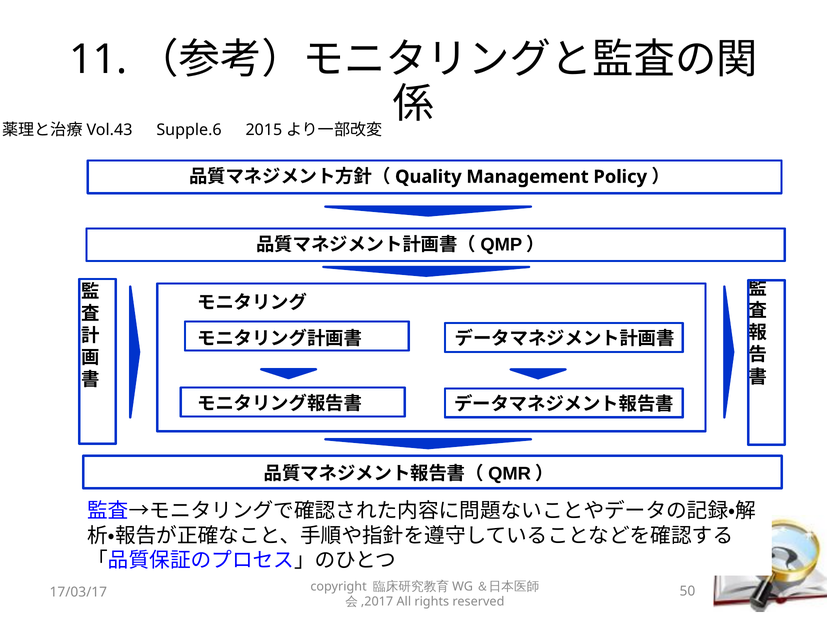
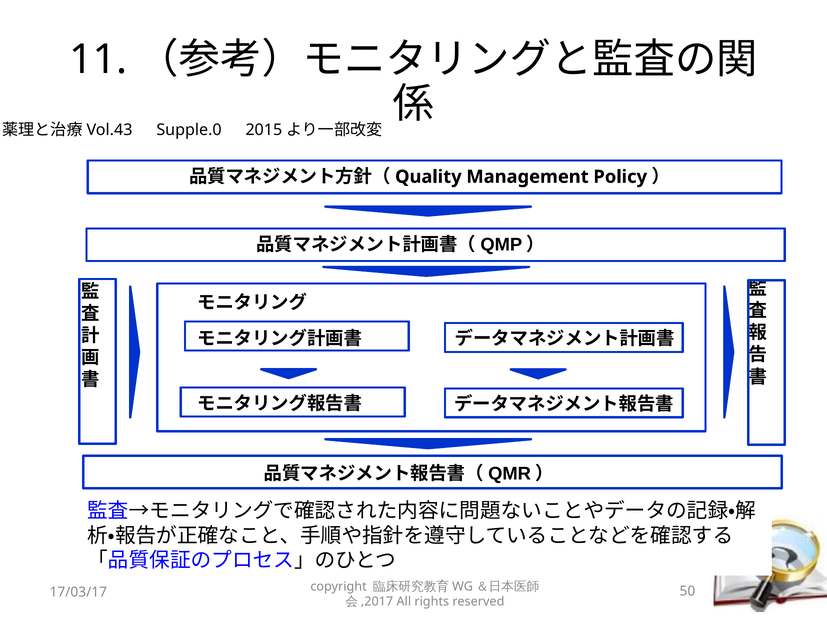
Supple.6: Supple.6 -> Supple.0
